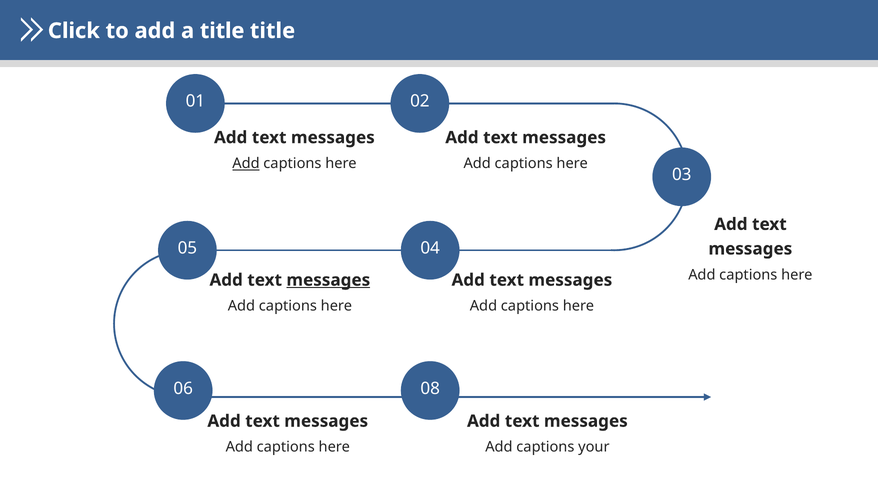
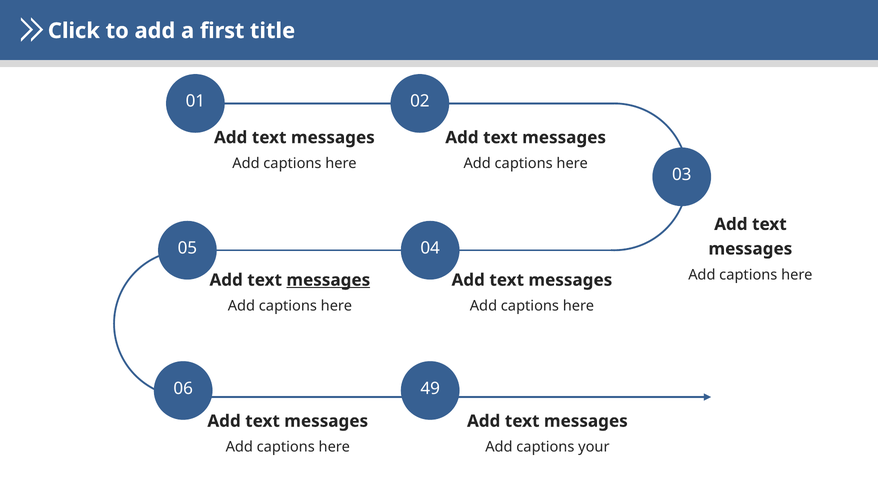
a title: title -> first
Add at (246, 164) underline: present -> none
08: 08 -> 49
